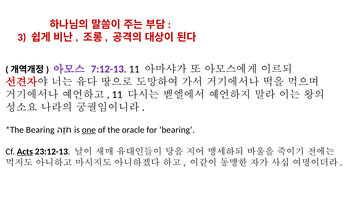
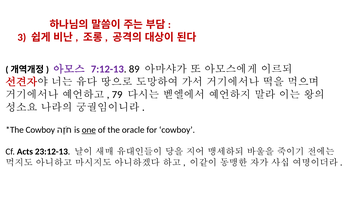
7:12-13 11: 11 -> 89
11 at (117, 95): 11 -> 79
Bearing at (40, 130): Bearing -> Cowboy
for bearing: bearing -> cowboy
Acts underline: present -> none
